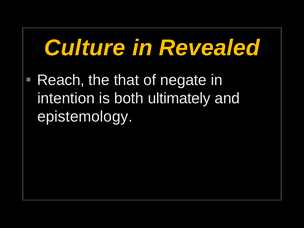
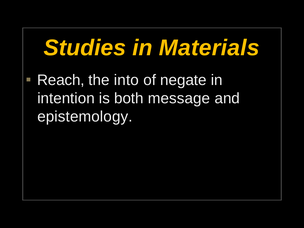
Culture: Culture -> Studies
Revealed: Revealed -> Materials
that: that -> into
ultimately: ultimately -> message
